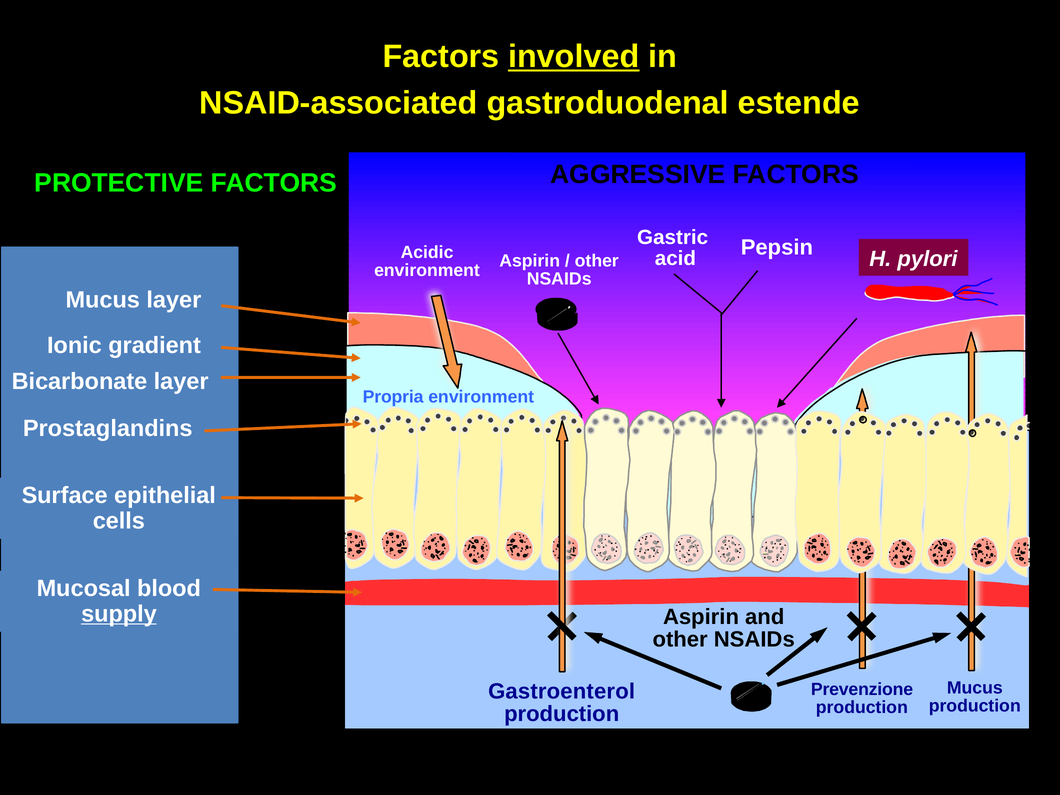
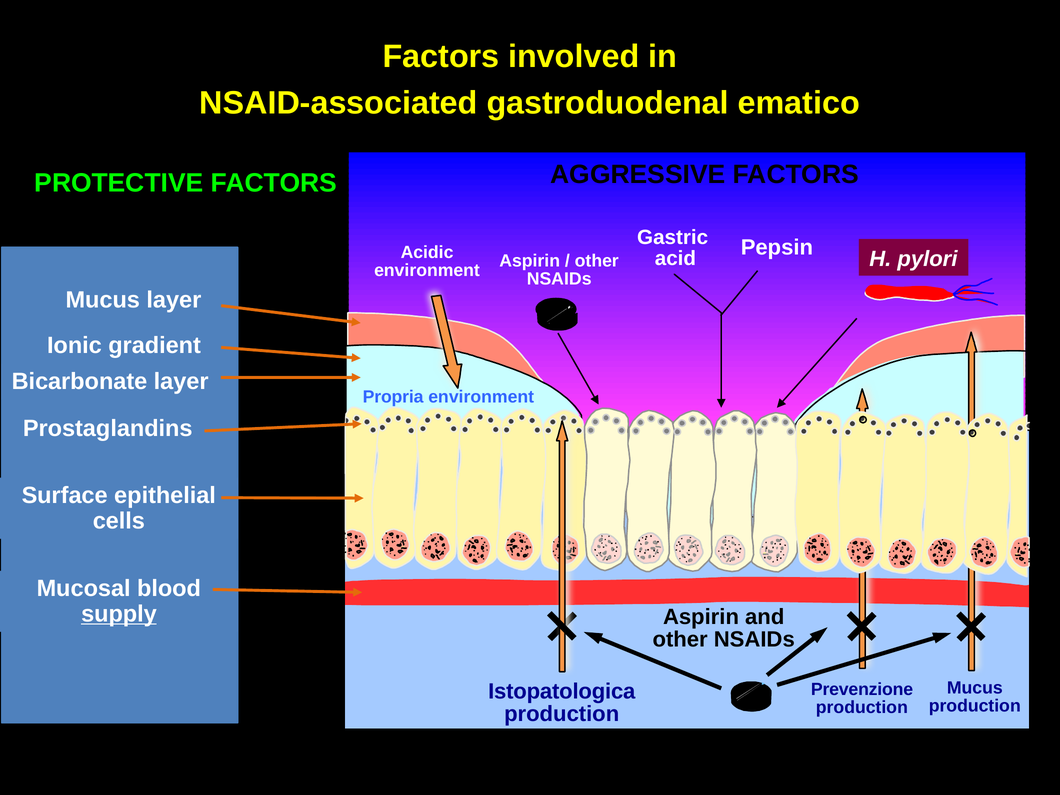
involved underline: present -> none
estende: estende -> ematico
Gastroenterol: Gastroenterol -> Istopatologica
